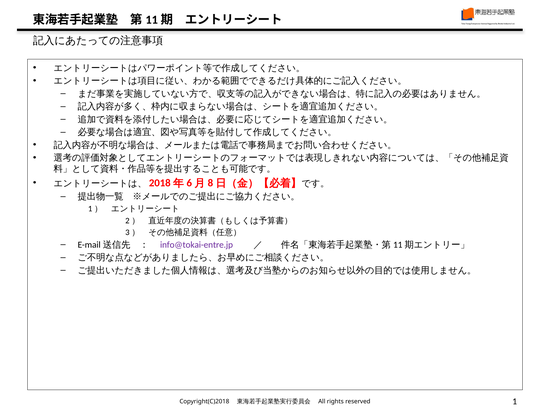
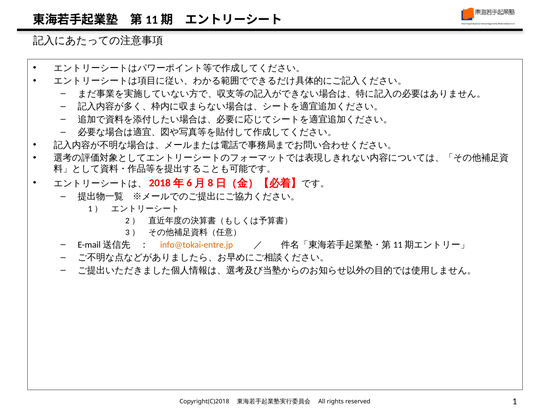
info@tokai-entre.jp colour: purple -> orange
